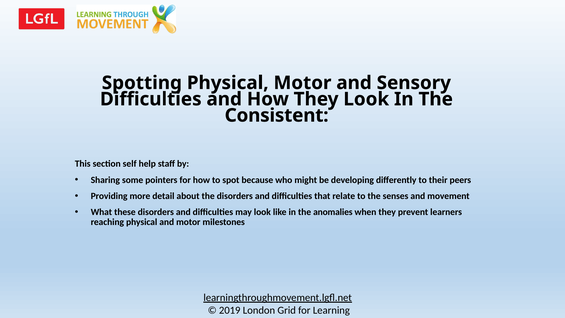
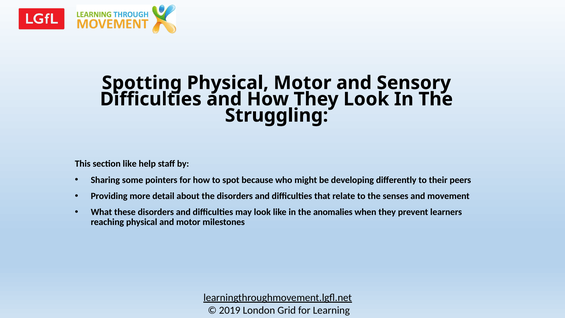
Consistent: Consistent -> Struggling
section self: self -> like
